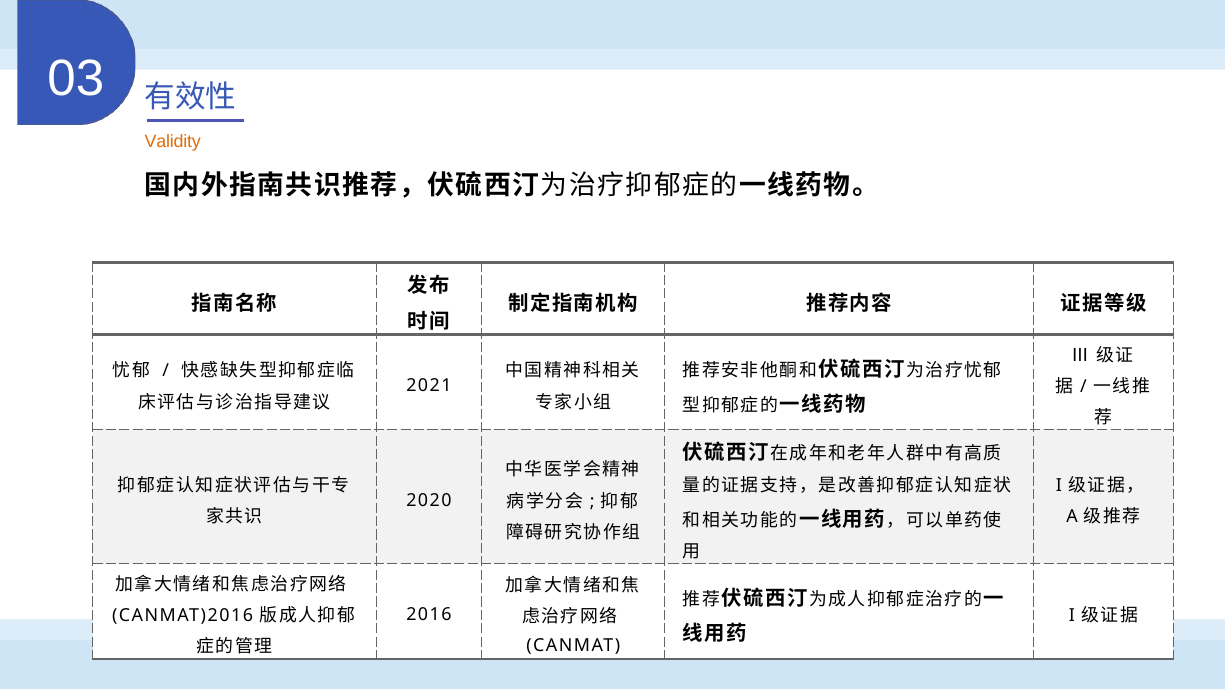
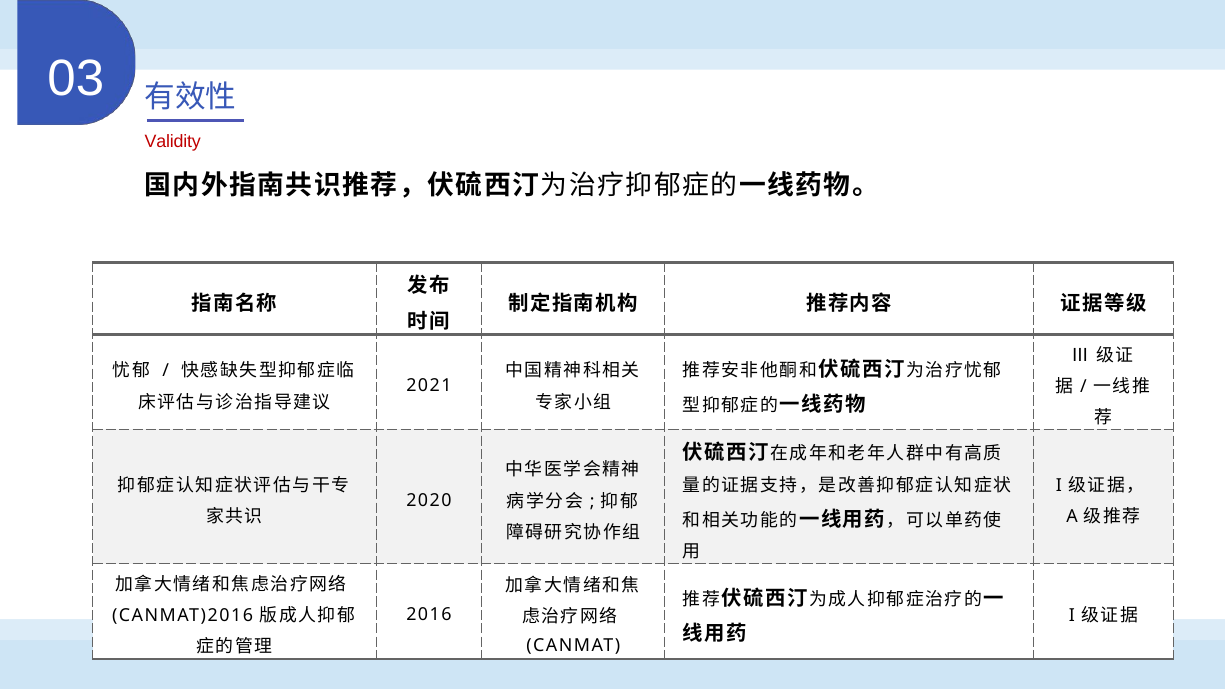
Validity colour: orange -> red
